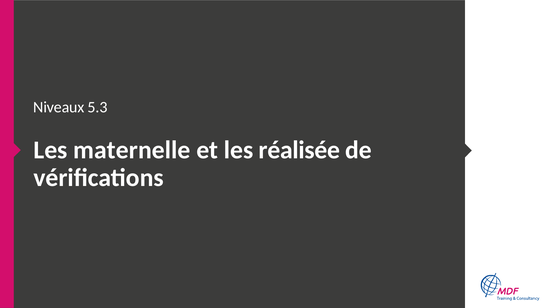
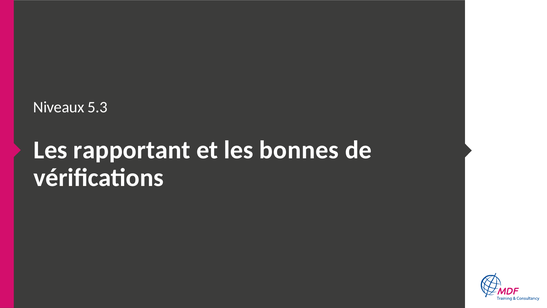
maternelle: maternelle -> rapportant
réalisée: réalisée -> bonnes
